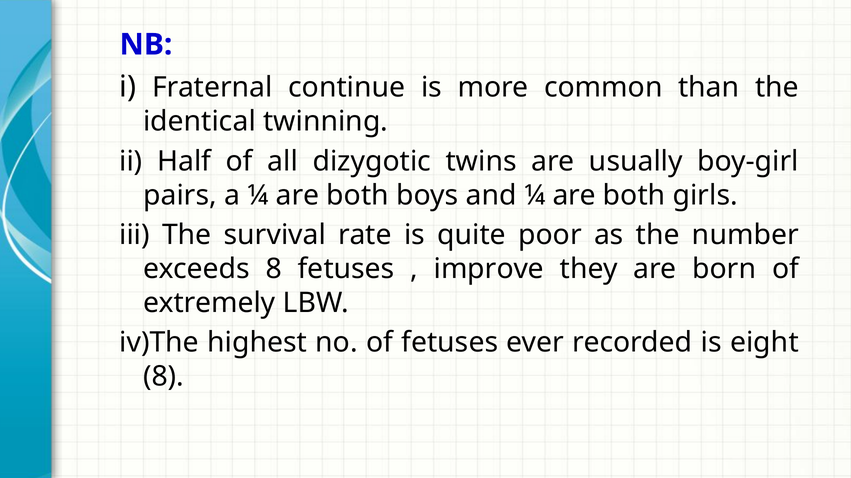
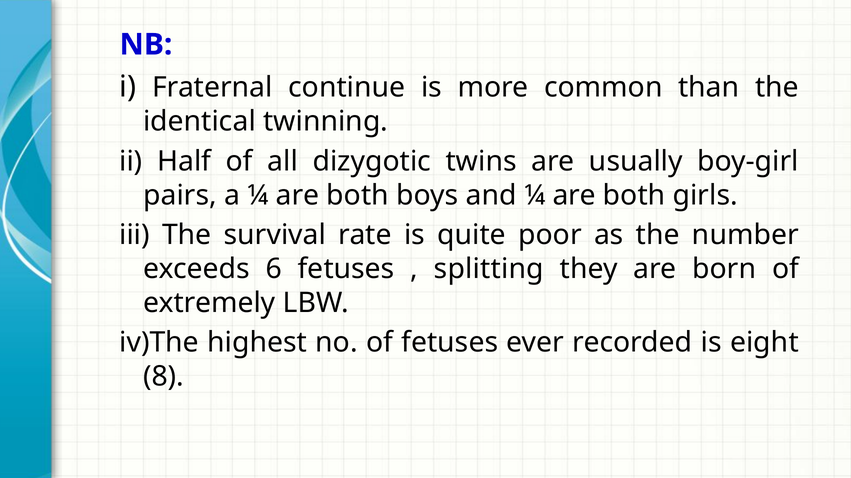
exceeds 8: 8 -> 6
improve: improve -> splitting
